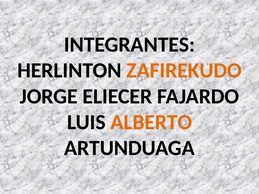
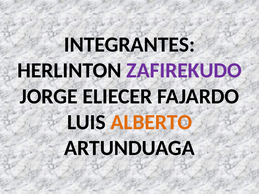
ZAFIREKUDO colour: orange -> purple
